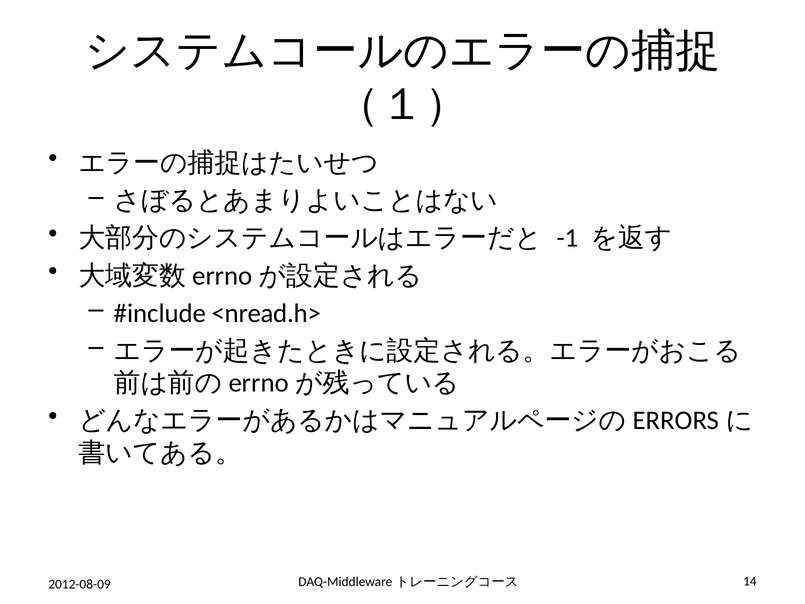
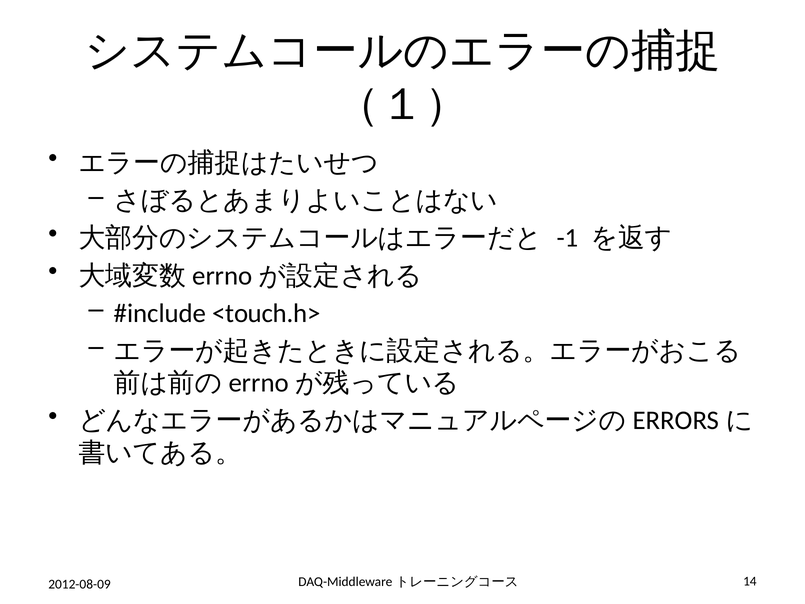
<nread.h>: <nread.h> -> <touch.h>
